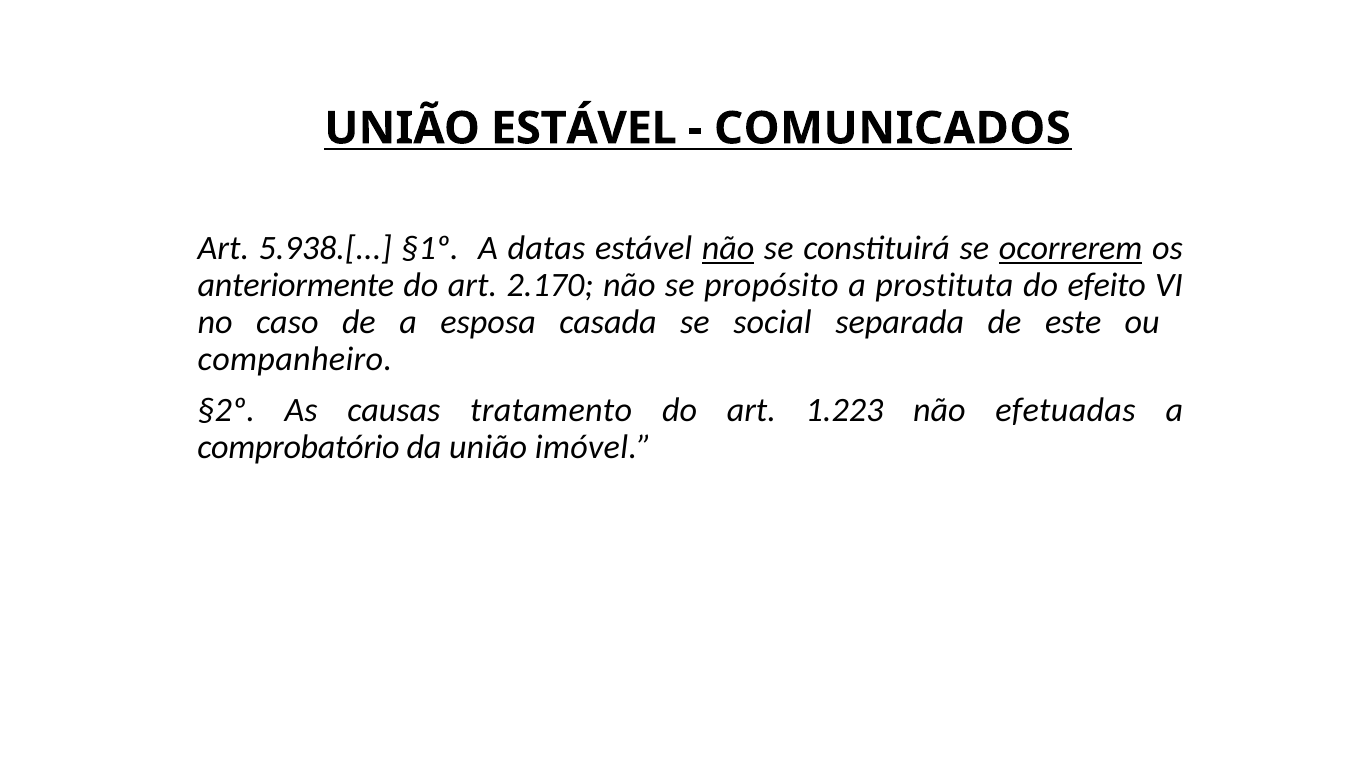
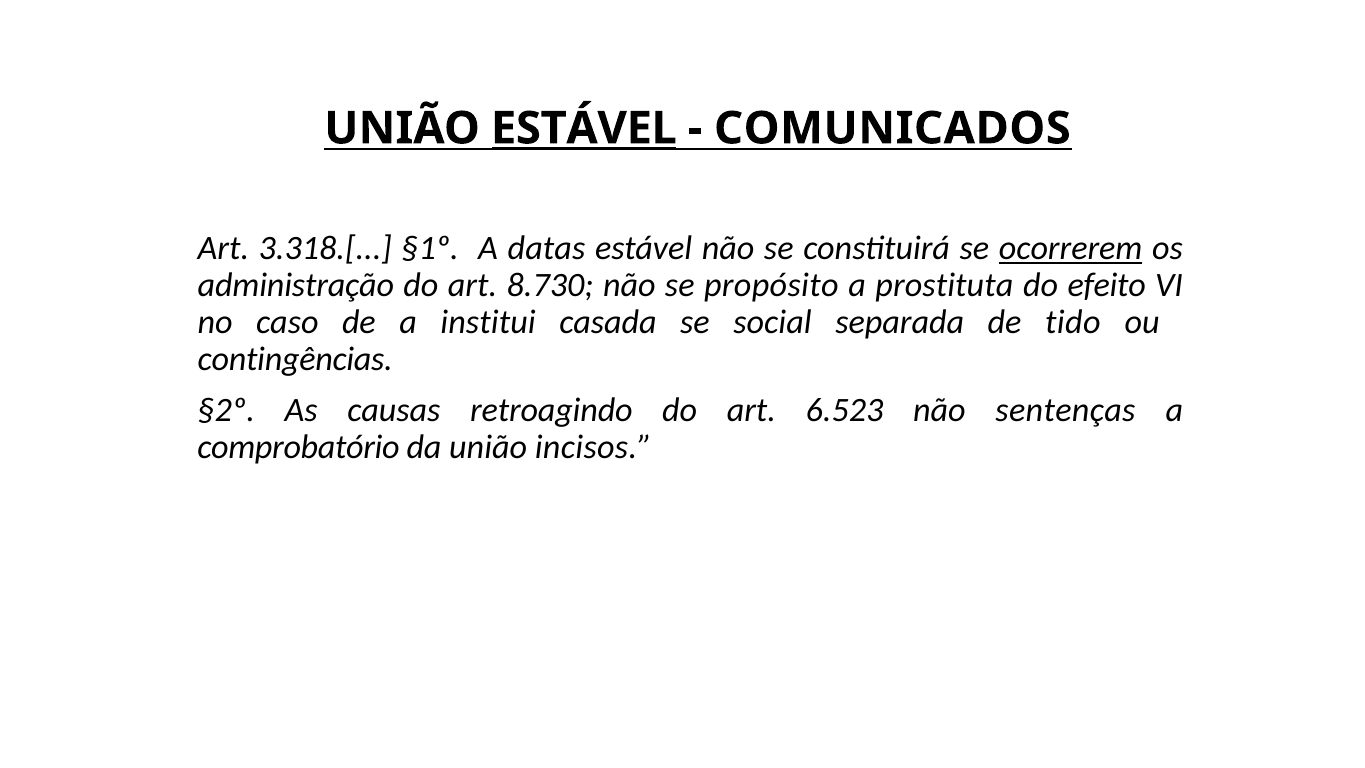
ESTÁVEL at (584, 128) underline: none -> present
5.938.[: 5.938.[ -> 3.318.[
não at (728, 249) underline: present -> none
anteriormente: anteriormente -> administração
2.170: 2.170 -> 8.730
esposa: esposa -> institui
este: este -> tido
companheiro: companheiro -> contingências
tratamento: tratamento -> retroagindo
1.223: 1.223 -> 6.523
efetuadas: efetuadas -> sentenças
imóvel: imóvel -> incisos
